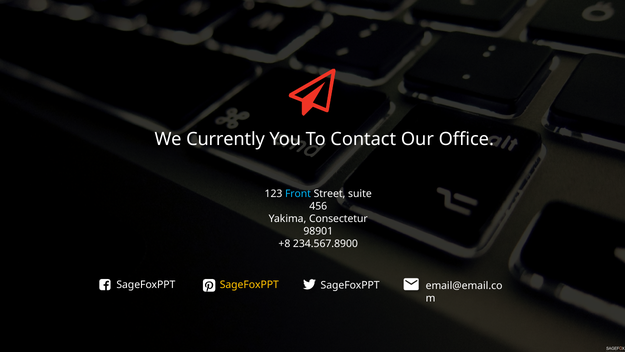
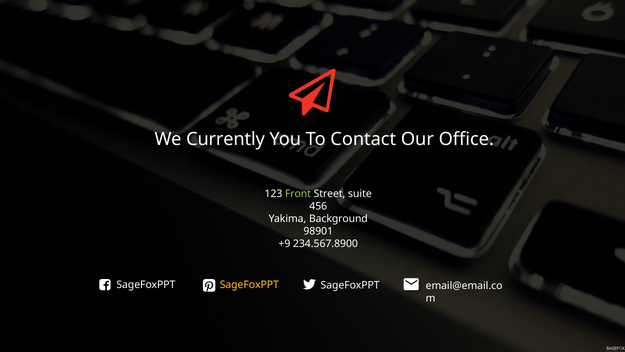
Front colour: light blue -> light green
Consectetur: Consectetur -> Background
+8: +8 -> +9
